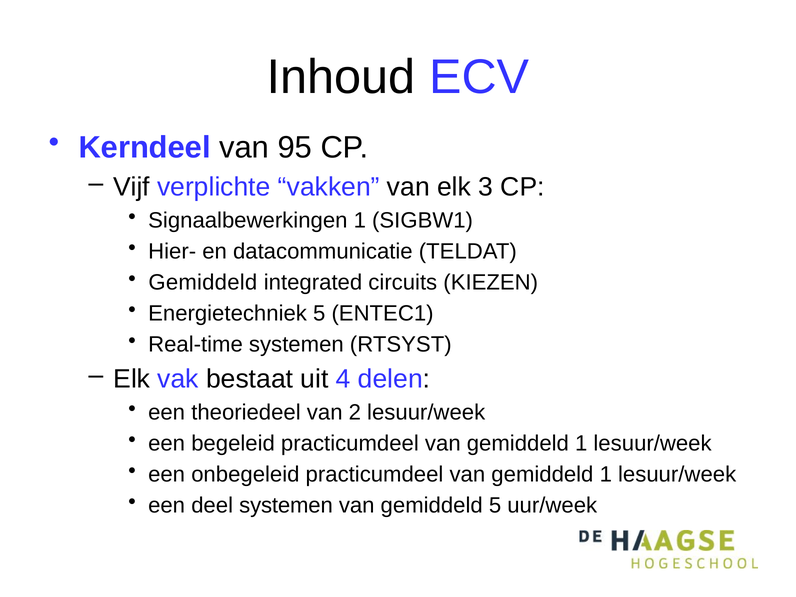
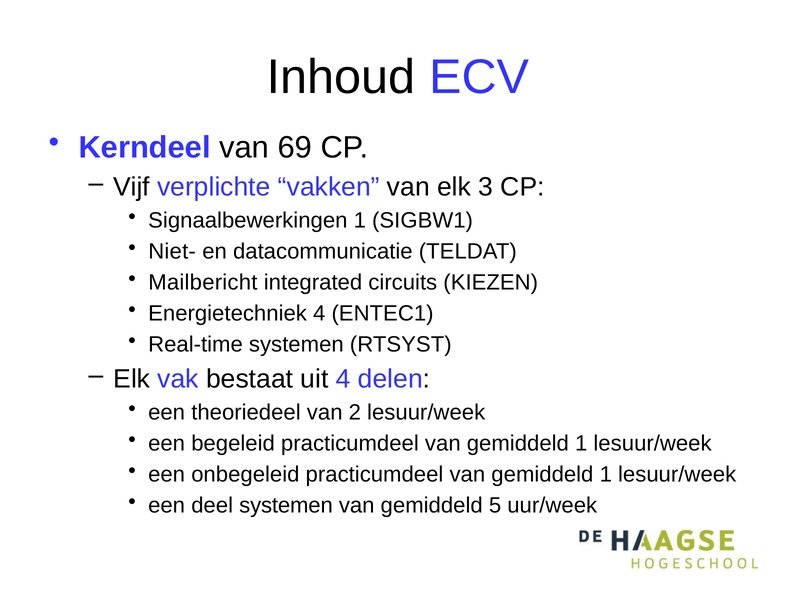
95: 95 -> 69
Hier-: Hier- -> Niet-
Gemiddeld at (203, 282): Gemiddeld -> Mailbericht
Energietechniek 5: 5 -> 4
